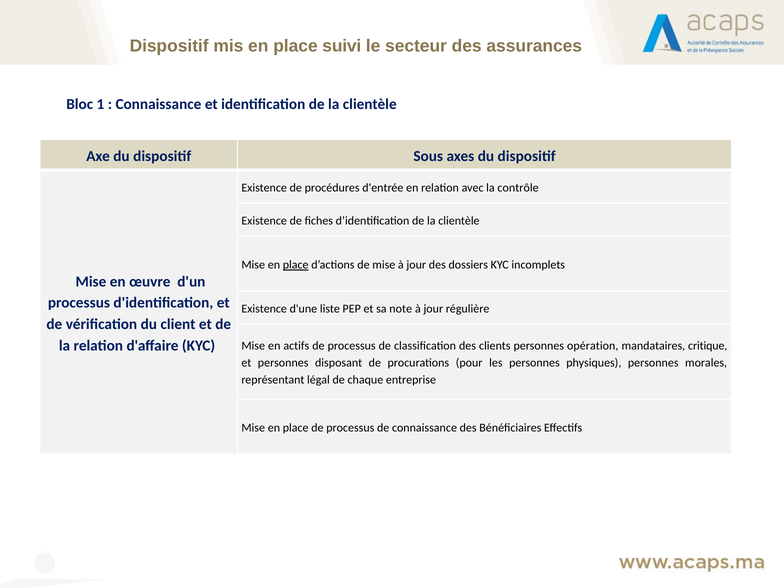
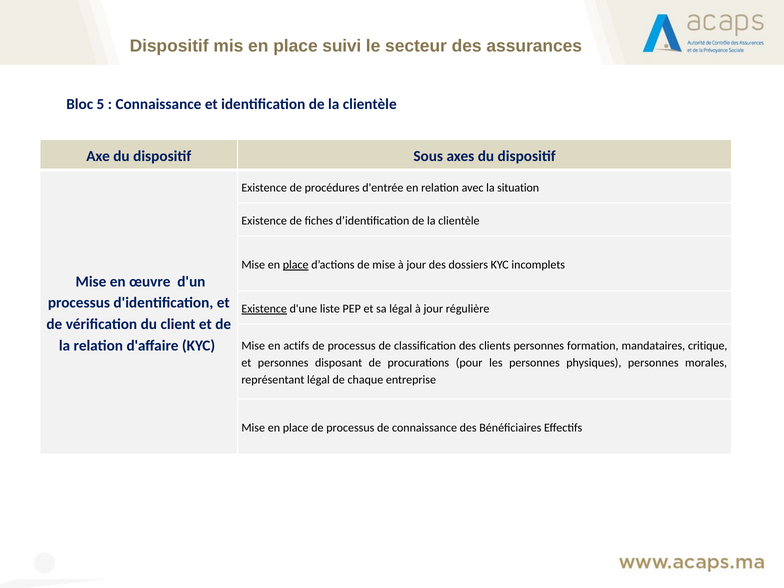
1: 1 -> 5
contrôle: contrôle -> situation
Existence at (264, 309) underline: none -> present
sa note: note -> légal
opération: opération -> formation
